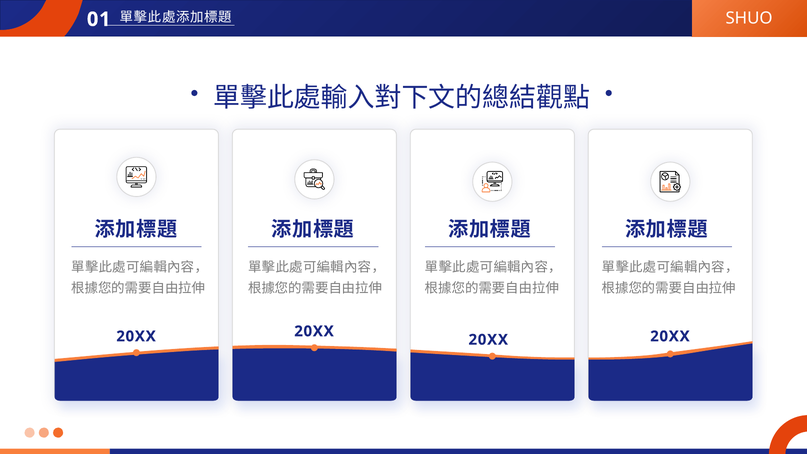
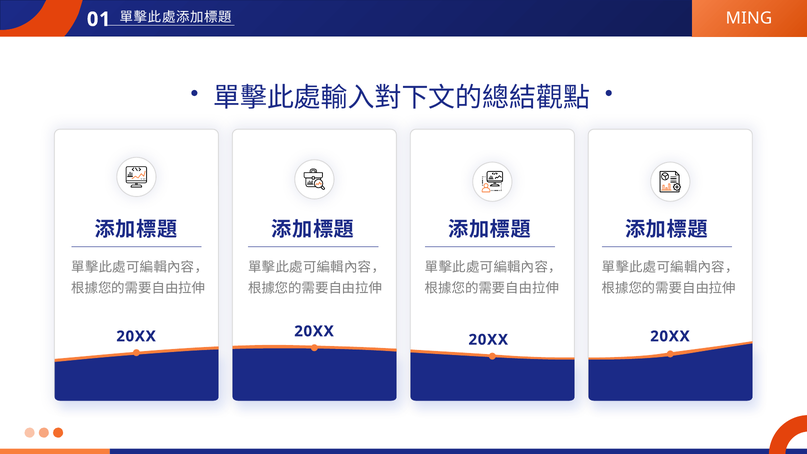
SHUO: SHUO -> MING
